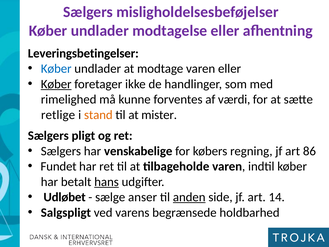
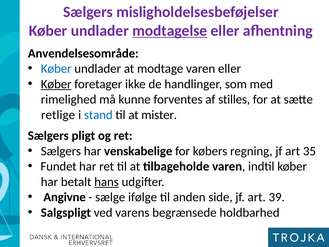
modtagelse underline: none -> present
Leveringsbetingelser: Leveringsbetingelser -> Anvendelsesområde
værdi: værdi -> stilles
stand colour: orange -> blue
86: 86 -> 35
Udløbet: Udløbet -> Angivne
anser: anser -> ifølge
anden underline: present -> none
14: 14 -> 39
